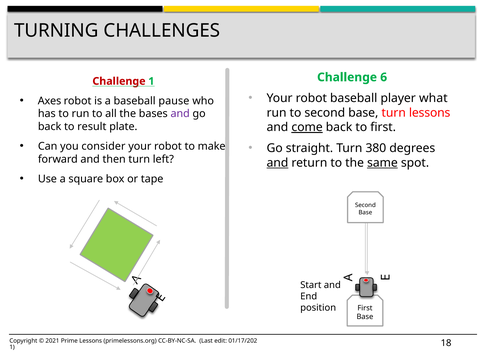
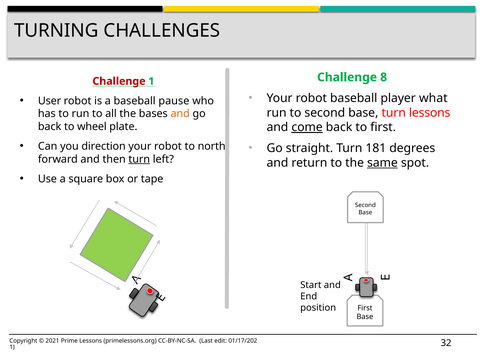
6: 6 -> 8
Axes: Axes -> User
and at (180, 114) colour: purple -> orange
result: result -> wheel
consider: consider -> direction
make: make -> north
380: 380 -> 181
turn at (139, 159) underline: none -> present
and at (277, 163) underline: present -> none
18: 18 -> 32
